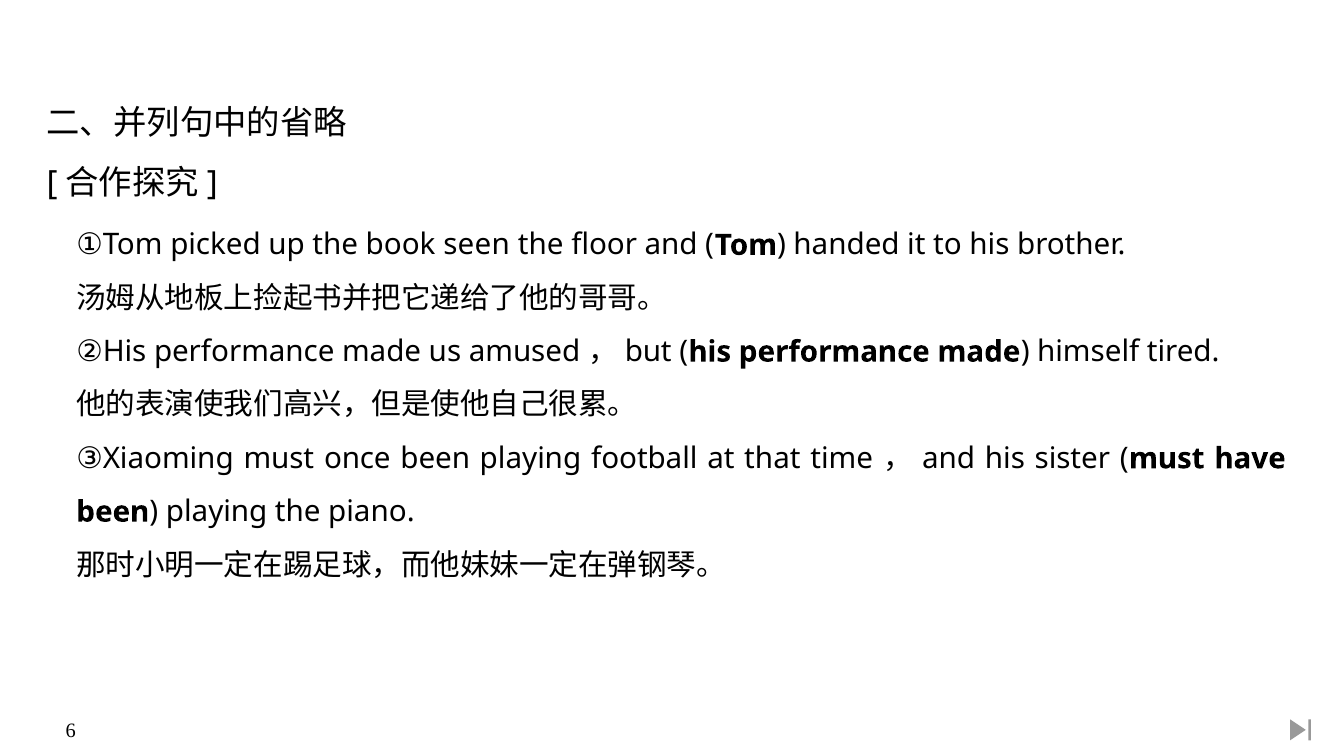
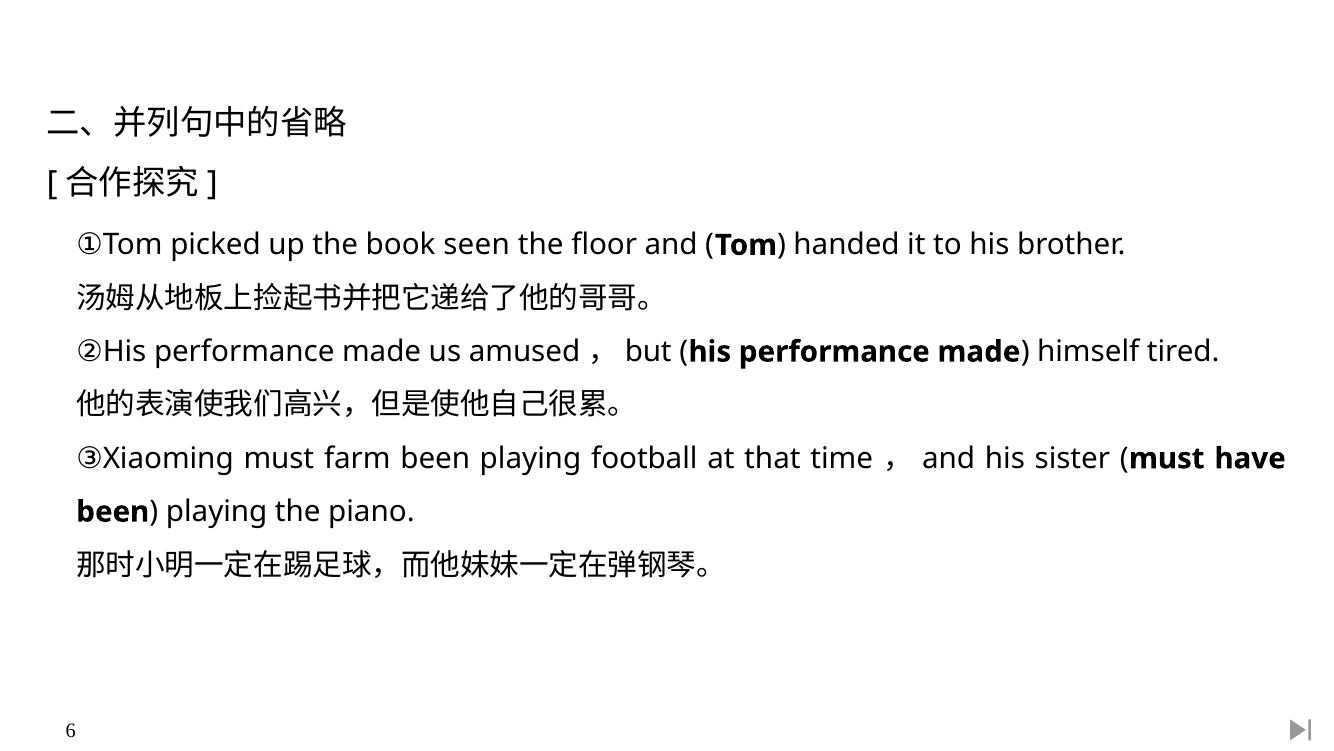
once: once -> farm
